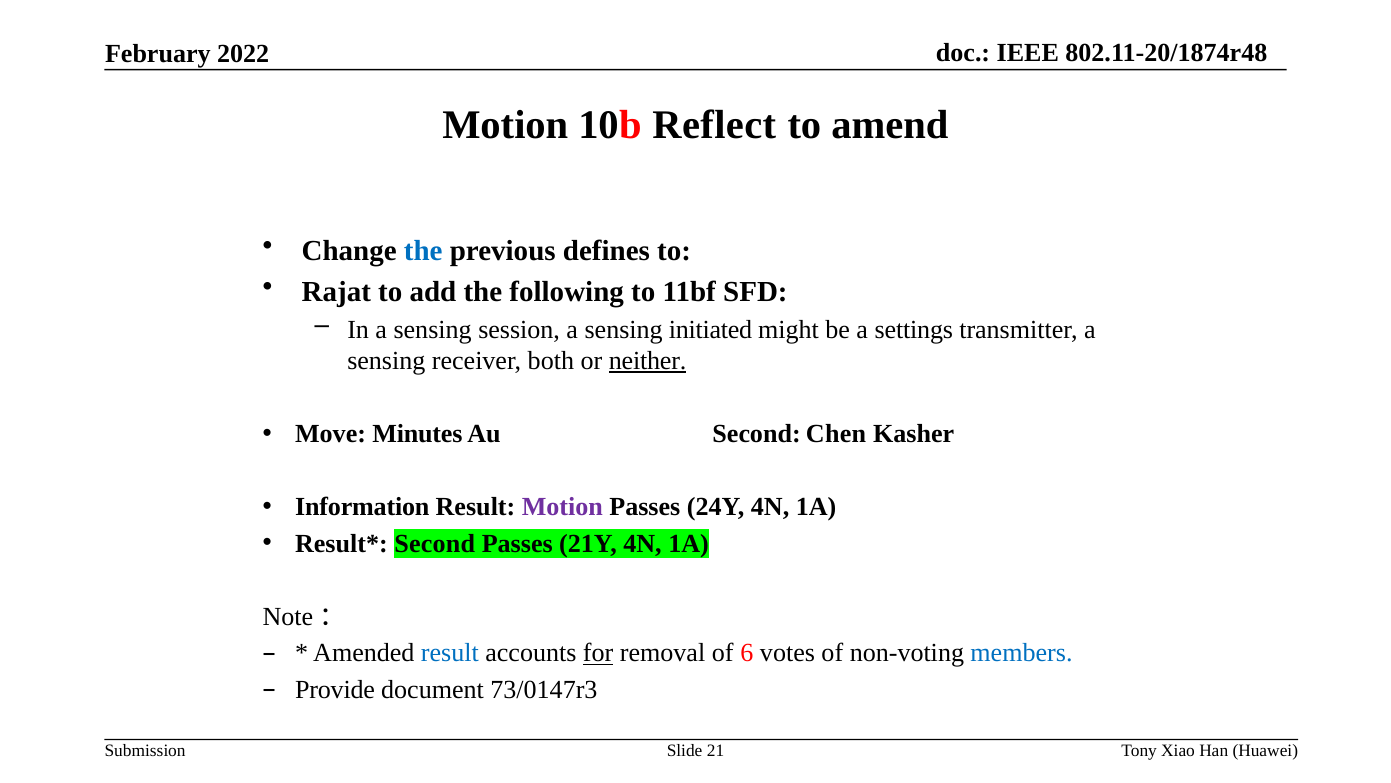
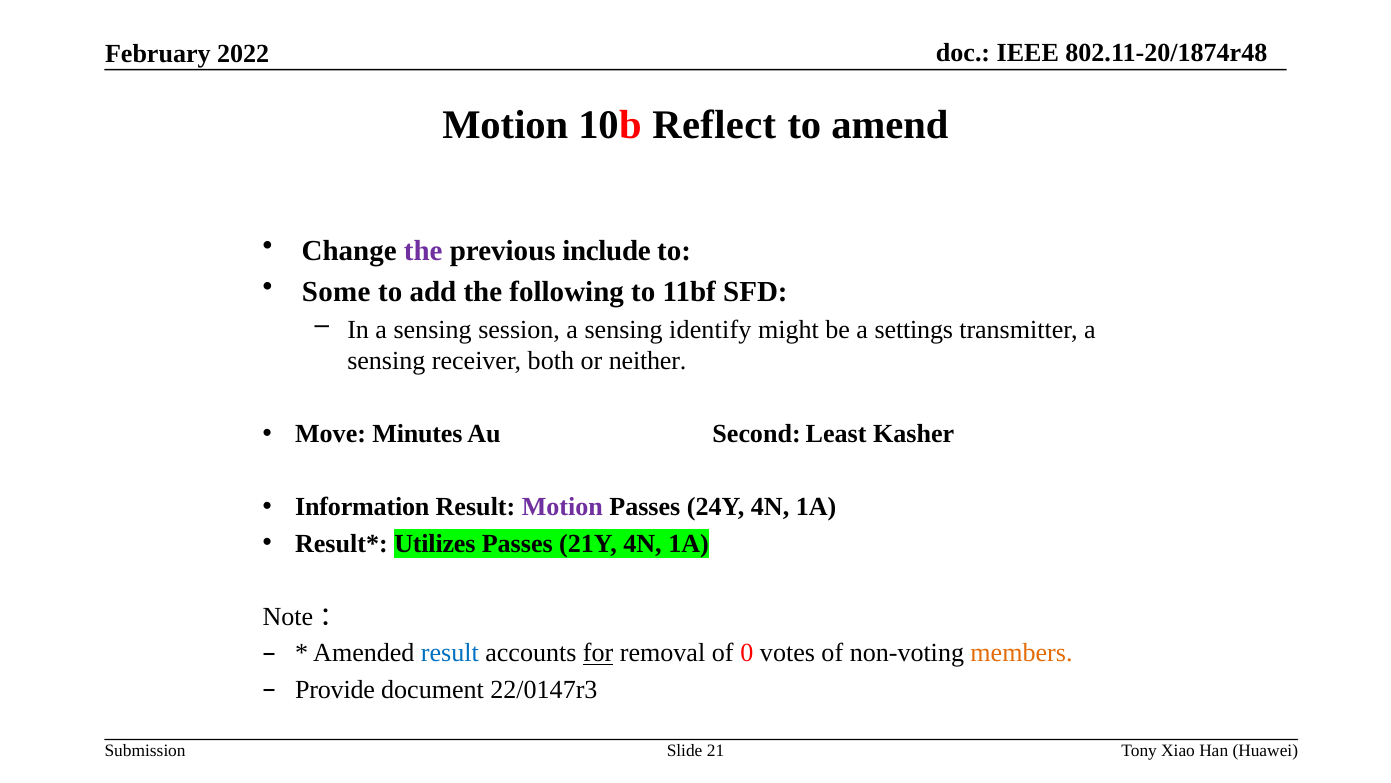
the at (423, 251) colour: blue -> purple
defines: defines -> include
Rajat: Rajat -> Some
initiated: initiated -> identify
neither underline: present -> none
Chen: Chen -> Least
Second at (435, 543): Second -> Utilizes
6: 6 -> 0
members colour: blue -> orange
73/0147r3: 73/0147r3 -> 22/0147r3
